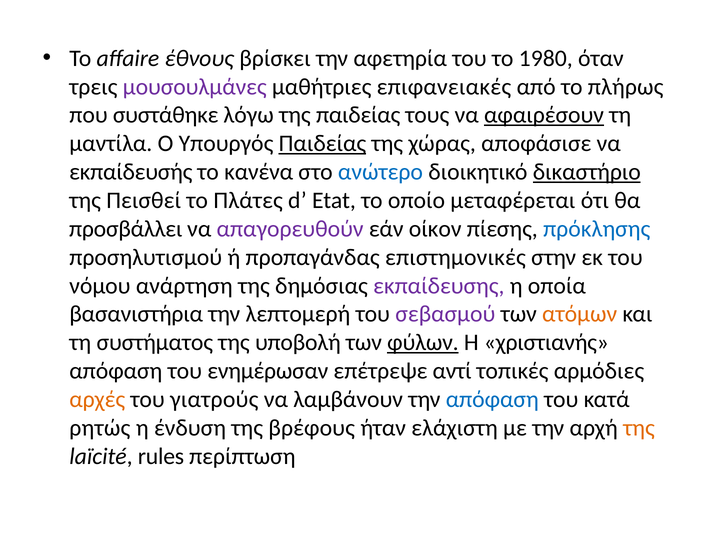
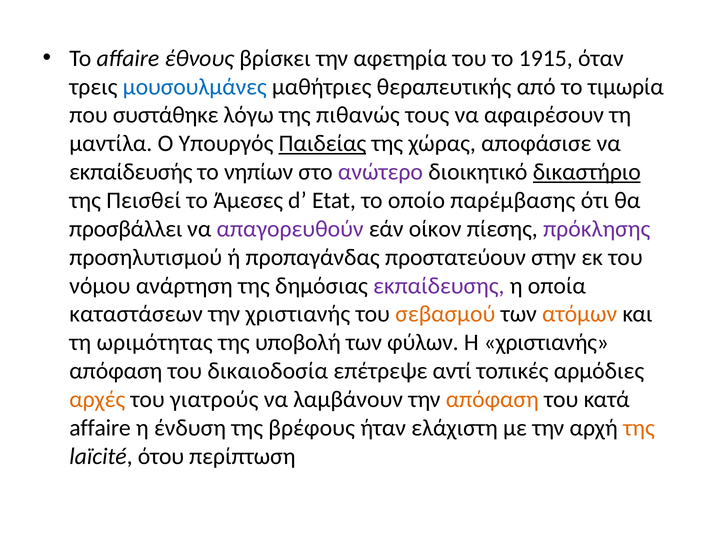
1980: 1980 -> 1915
μουσουλμάνες colour: purple -> blue
επιφανειακές: επιφανειακές -> θεραπευτικής
πλήρως: πλήρως -> τιμωρία
της παιδείας: παιδείας -> πιθανώς
αφαιρέσουν underline: present -> none
κανένα: κανένα -> νηπίων
ανώτερο colour: blue -> purple
Πλάτες: Πλάτες -> Άμεσες
μεταφέρεται: μεταφέρεται -> παρέμβασης
πρόκλησης colour: blue -> purple
επιστημονικές: επιστημονικές -> προστατεύουν
βασανιστήρια: βασανιστήρια -> καταστάσεων
την λεπτομερή: λεπτομερή -> χριστιανής
σεβασμού colour: purple -> orange
συστήματος: συστήματος -> ωριμότητας
φύλων underline: present -> none
ενημέρωσαν: ενημέρωσαν -> δικαιοδοσία
απόφαση at (492, 400) colour: blue -> orange
ρητώς at (100, 428): ρητώς -> affaire
rules: rules -> ότου
